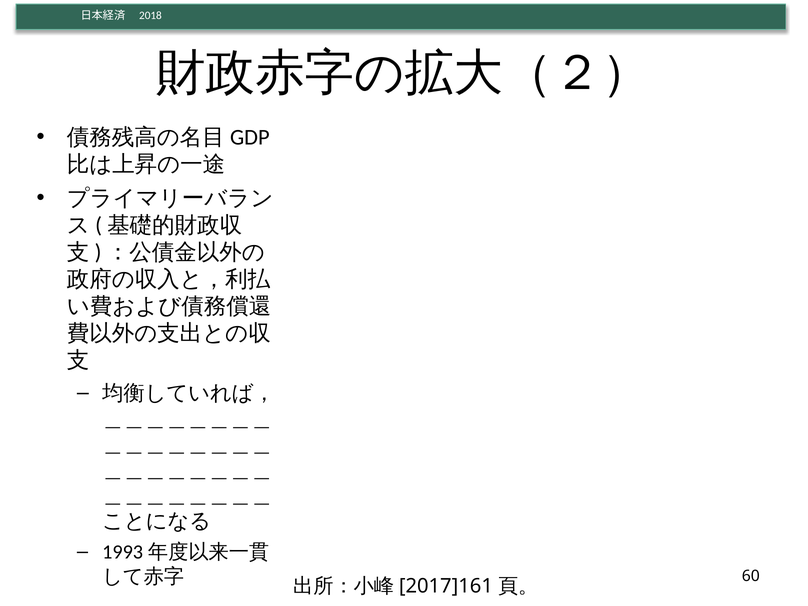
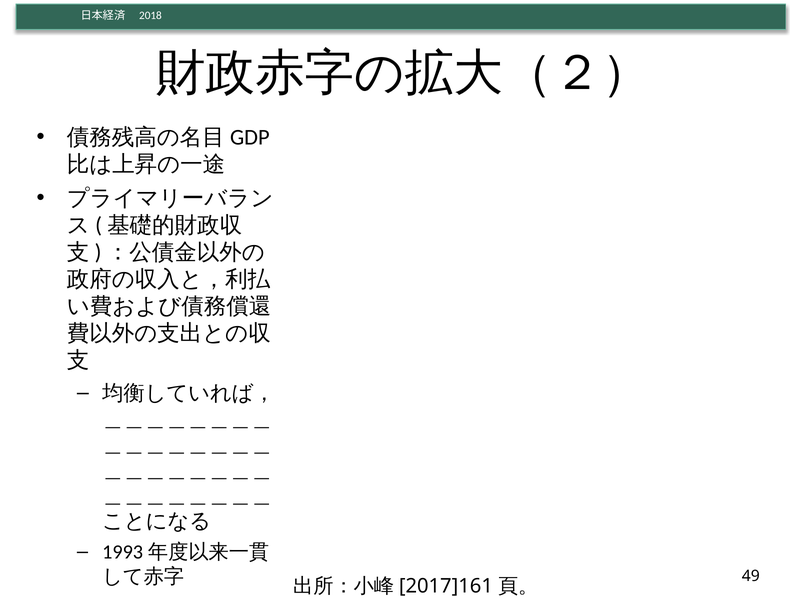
60: 60 -> 49
